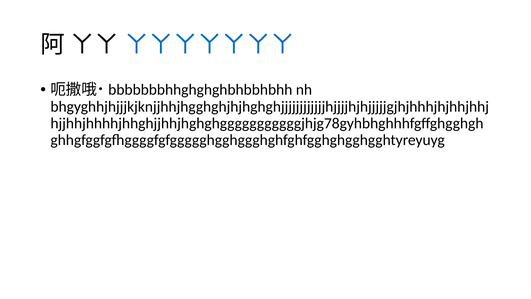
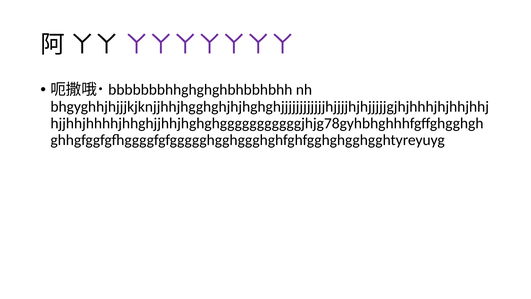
ㄚㄚㄚㄚㄚㄚㄚ colour: blue -> purple
